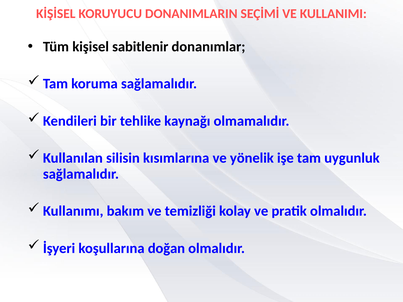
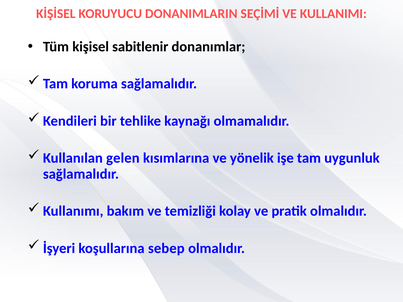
silisin: silisin -> gelen
doğan: doğan -> sebep
